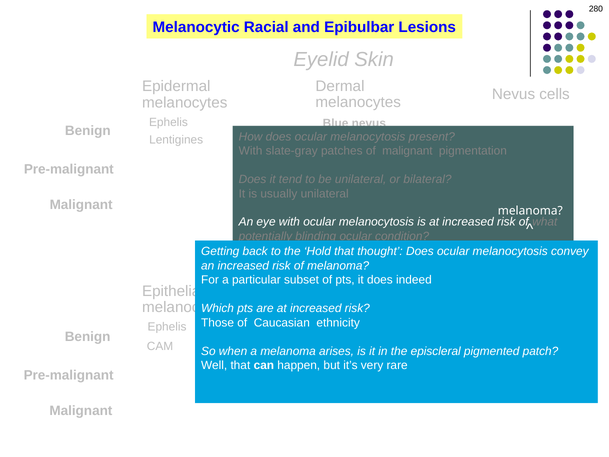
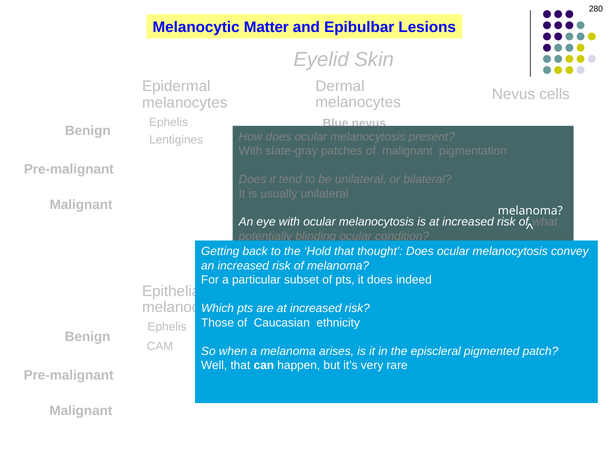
Racial: Racial -> Matter
